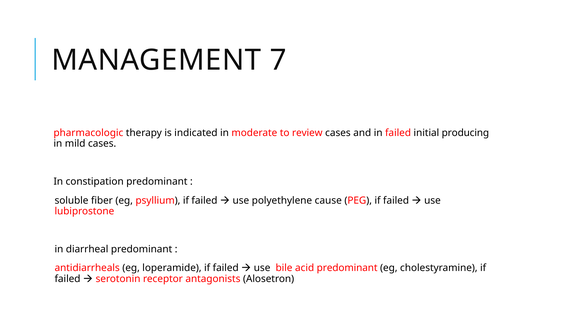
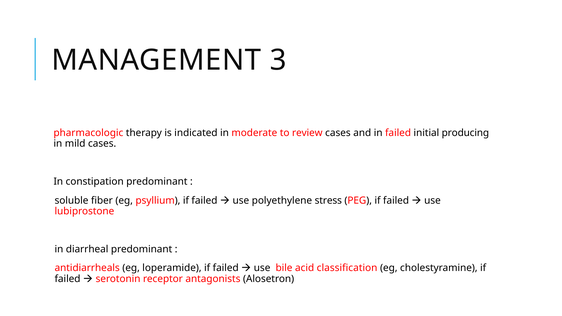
7: 7 -> 3
cause: cause -> stress
acid predominant: predominant -> classification
